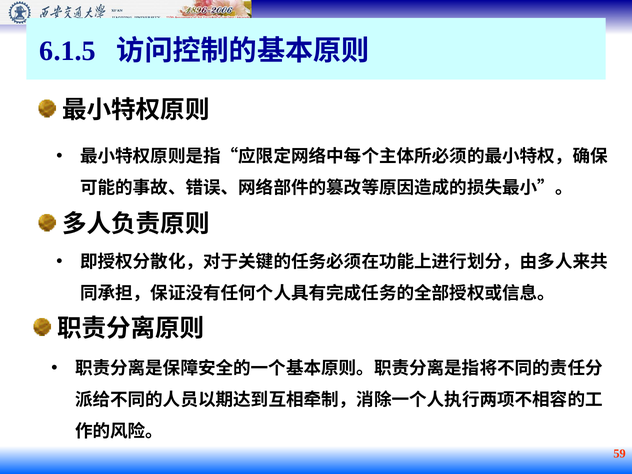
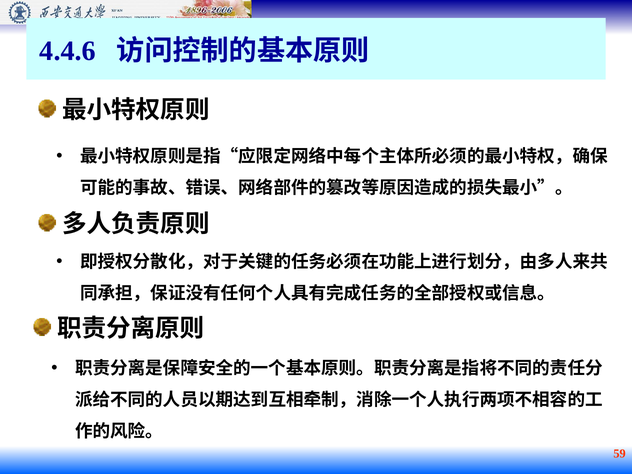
6.1.5: 6.1.5 -> 4.4.6
